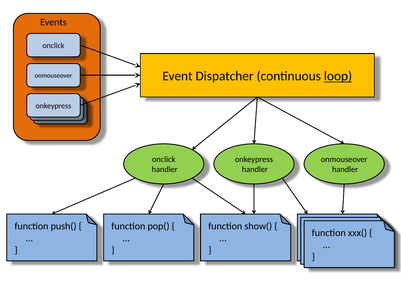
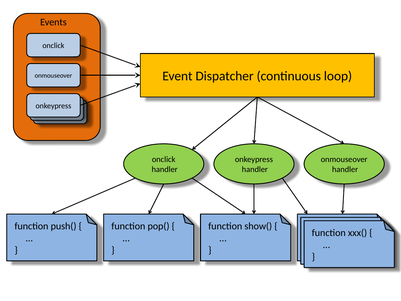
loop underline: present -> none
